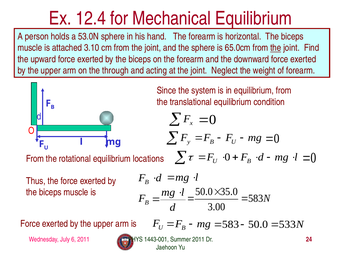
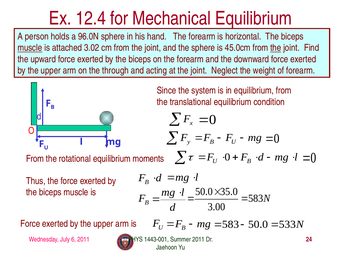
53.0N: 53.0N -> 96.0N
muscle at (30, 48) underline: none -> present
3.10: 3.10 -> 3.02
65.0cm: 65.0cm -> 45.0cm
locations: locations -> moments
